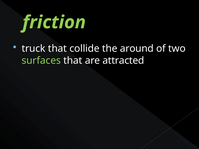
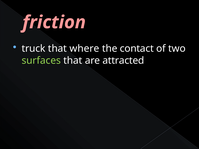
friction colour: light green -> pink
collide: collide -> where
around: around -> contact
